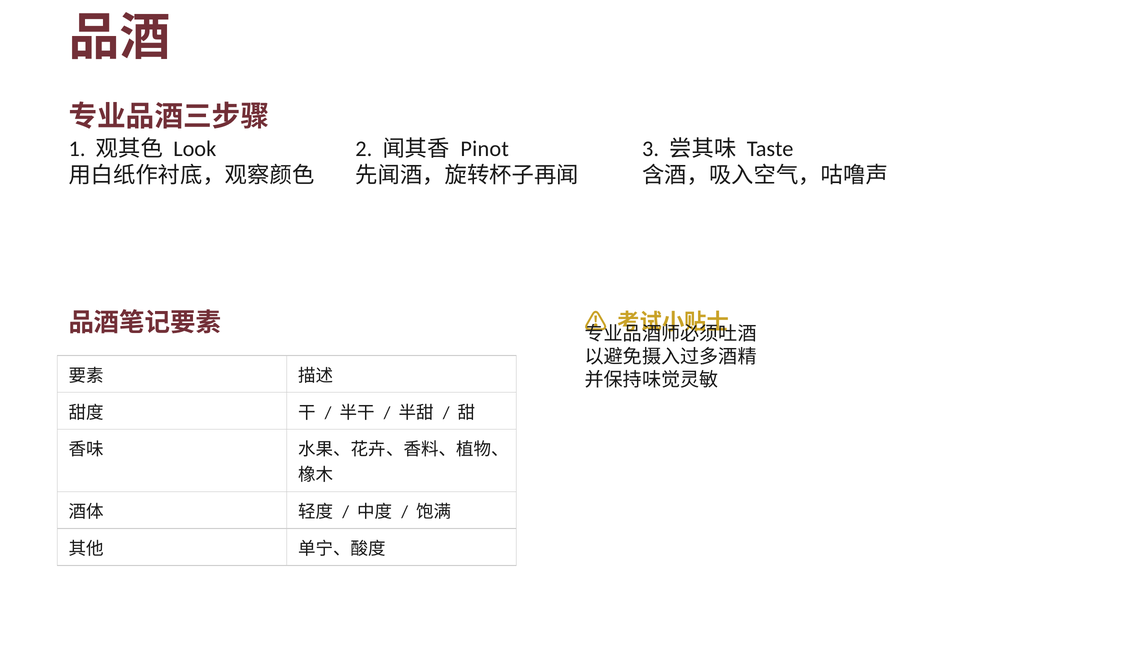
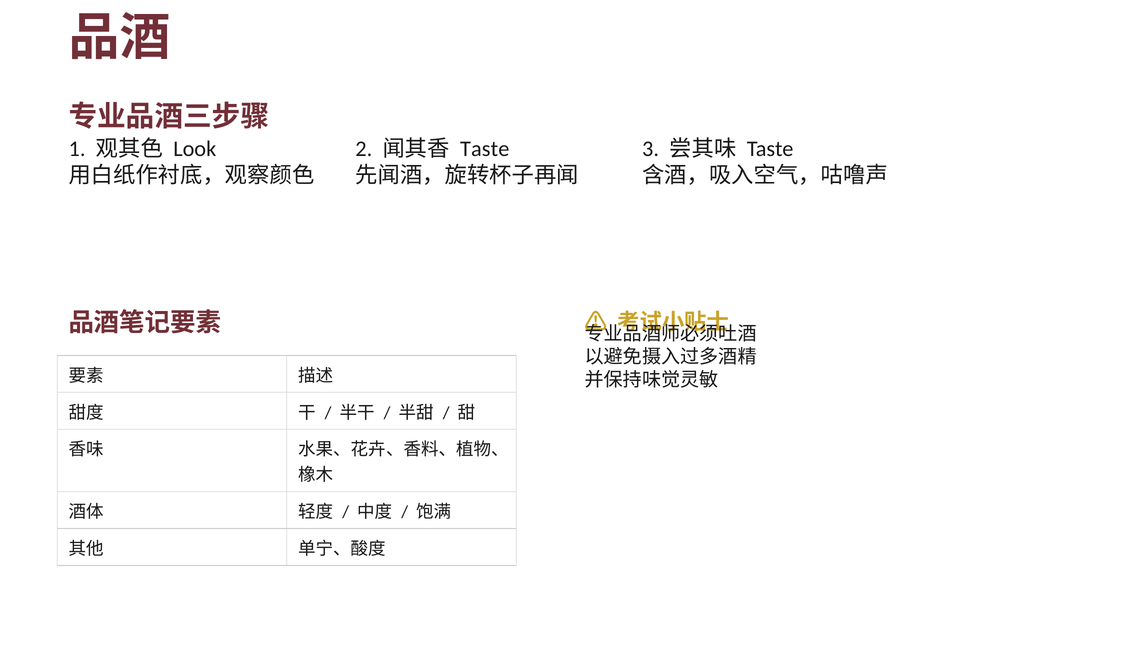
Pinot at (485, 149): Pinot -> Taste
